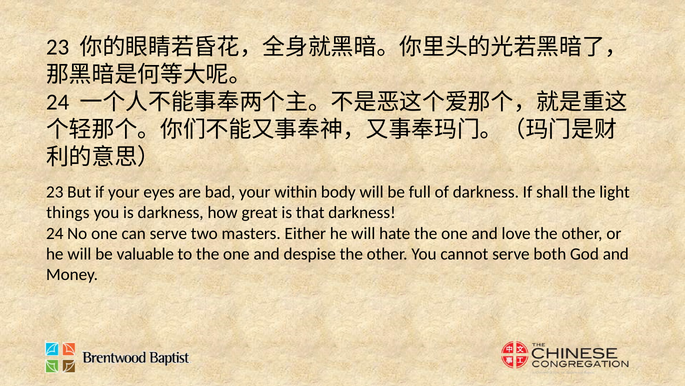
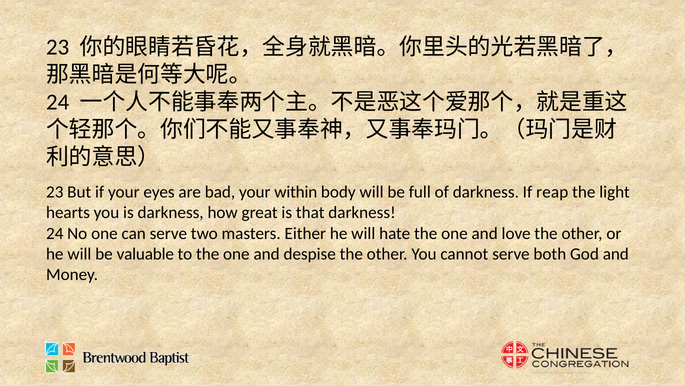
shall: shall -> reap
things: things -> hearts
